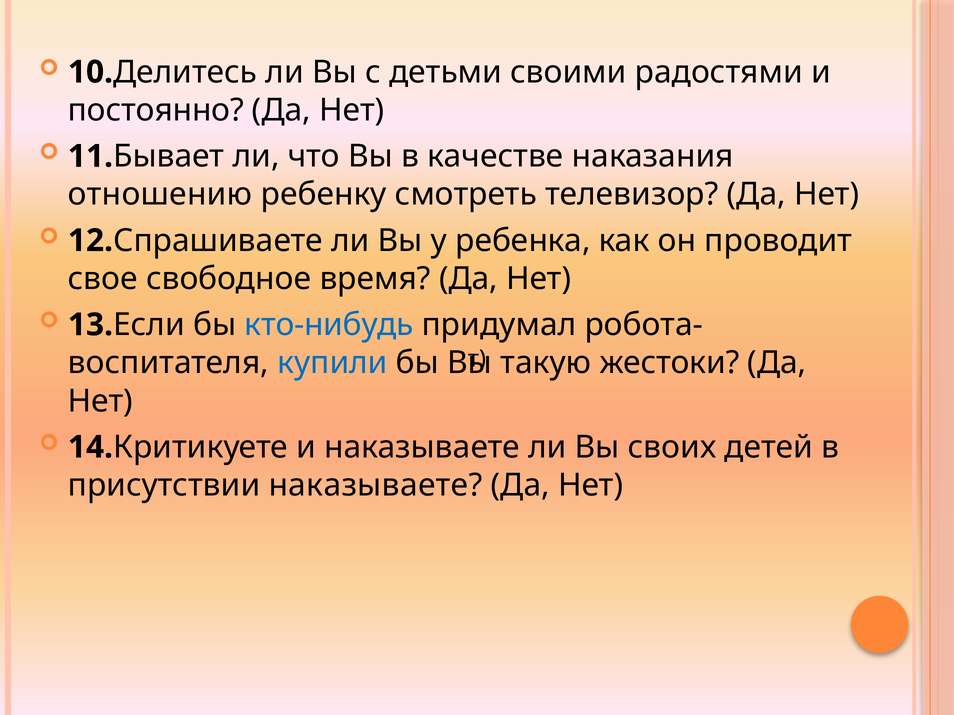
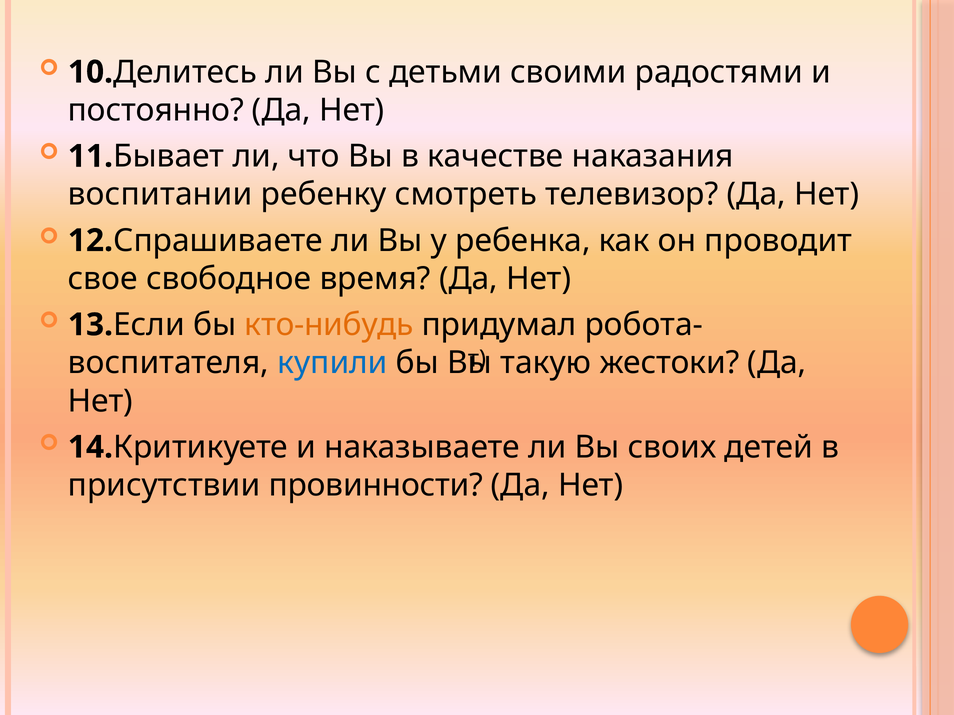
отношению: отношению -> воспитании
кто-нибудь colour: blue -> orange
присутствии наказываете: наказываете -> провинности
